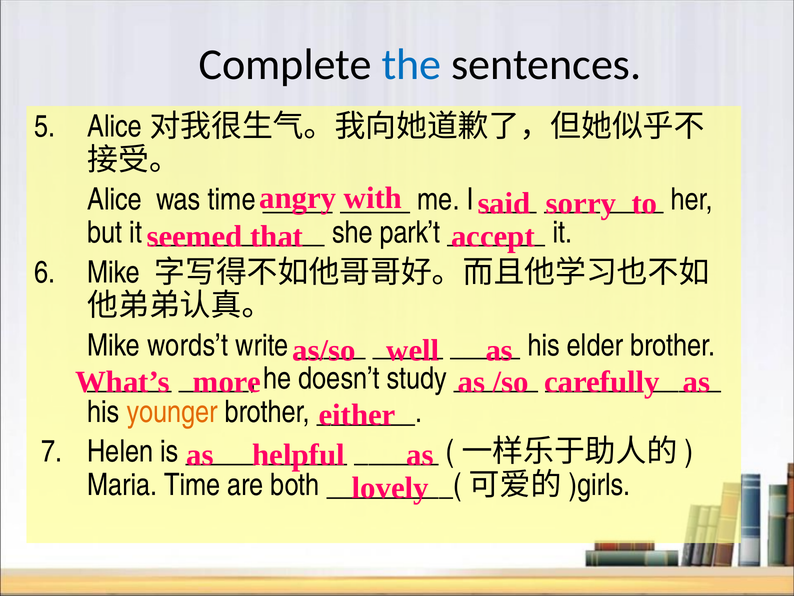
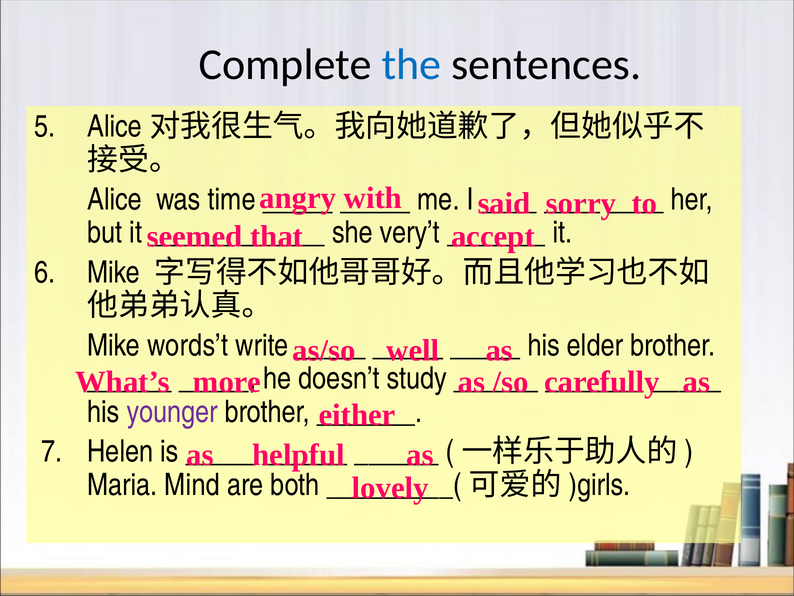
park’t: park’t -> very’t
younger colour: orange -> purple
Maria Time: Time -> Mind
